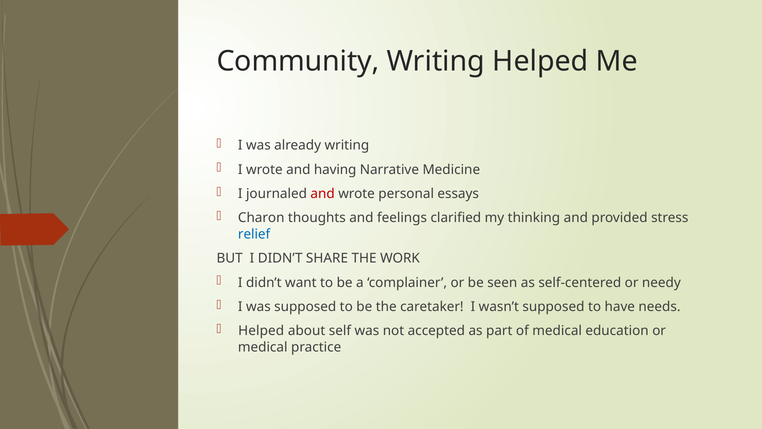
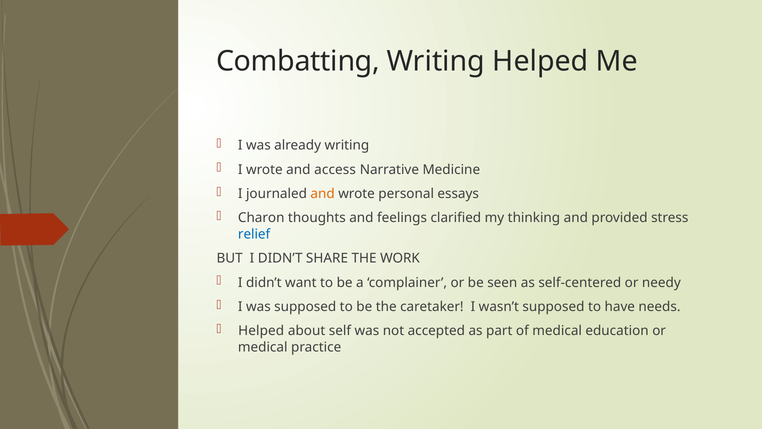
Community: Community -> Combatting
having: having -> access
and at (323, 194) colour: red -> orange
